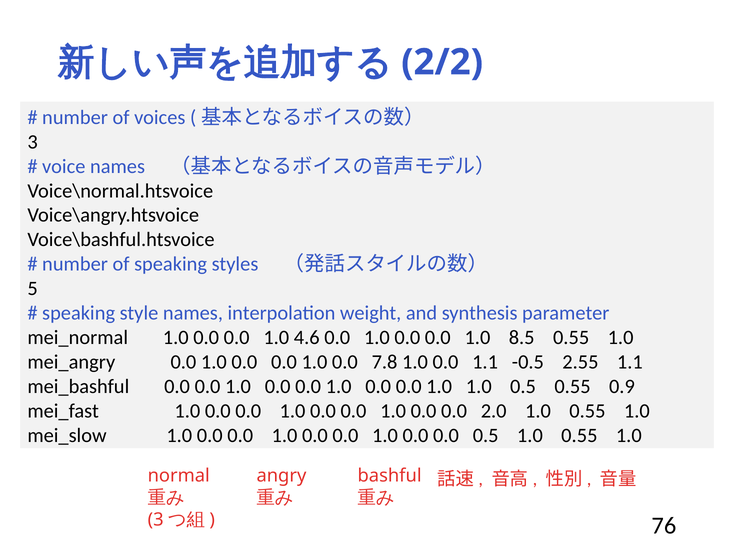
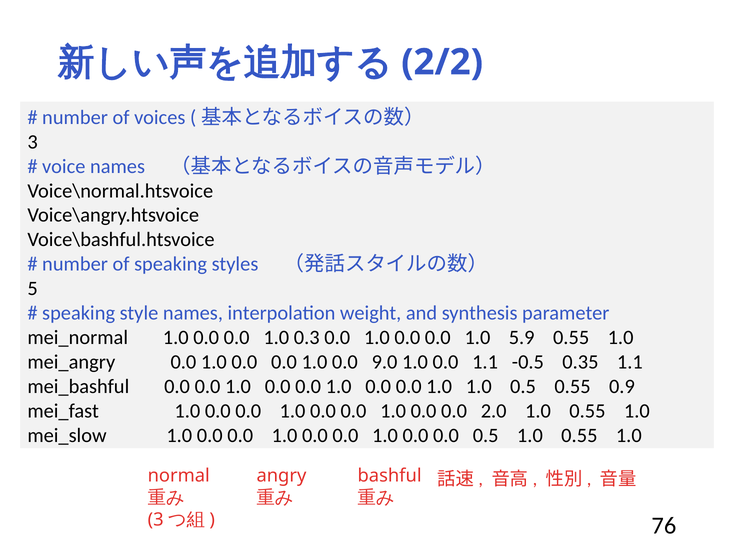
4.6: 4.6 -> 0.3
8.5: 8.5 -> 5.9
7.8: 7.8 -> 9.0
2.55: 2.55 -> 0.35
